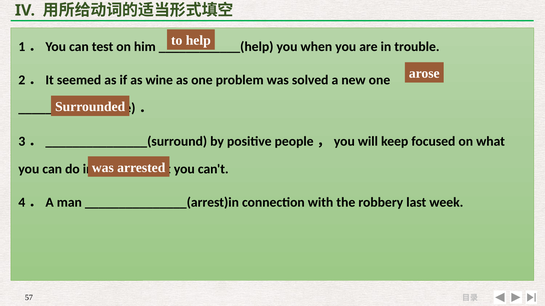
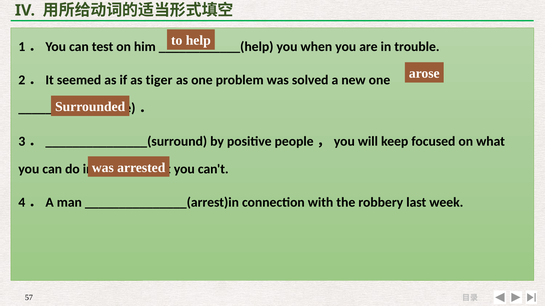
wine: wine -> tiger
